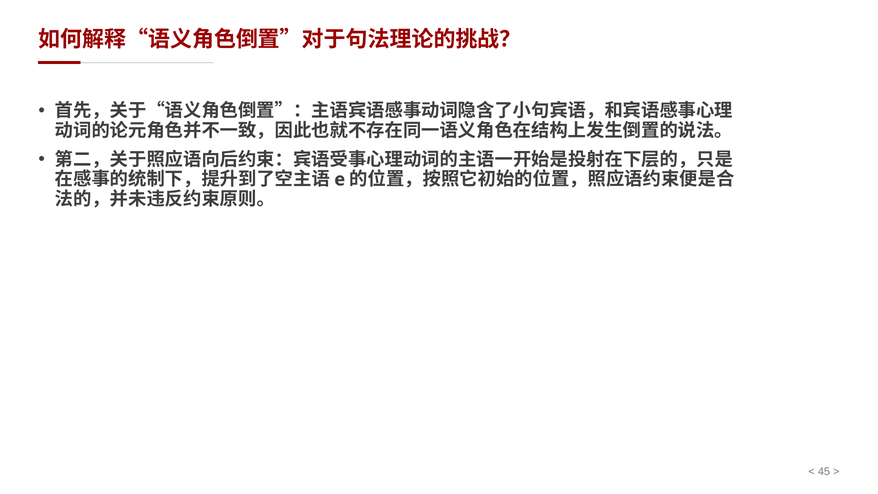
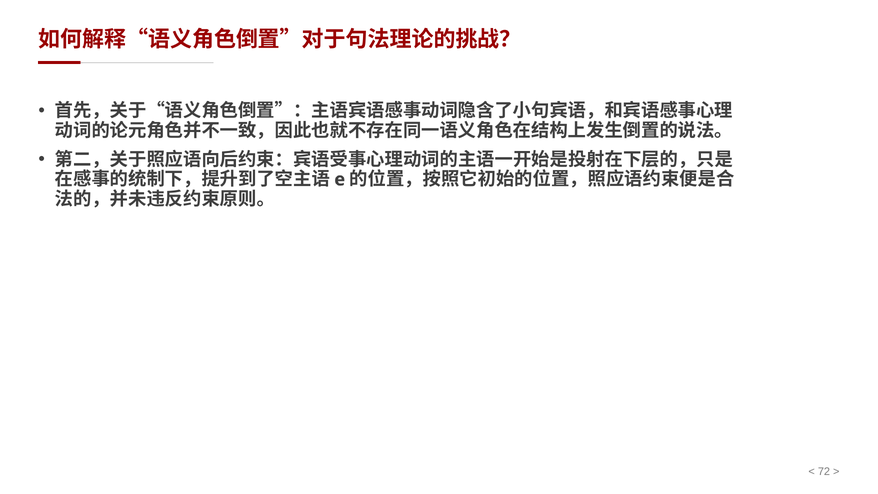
45: 45 -> 72
